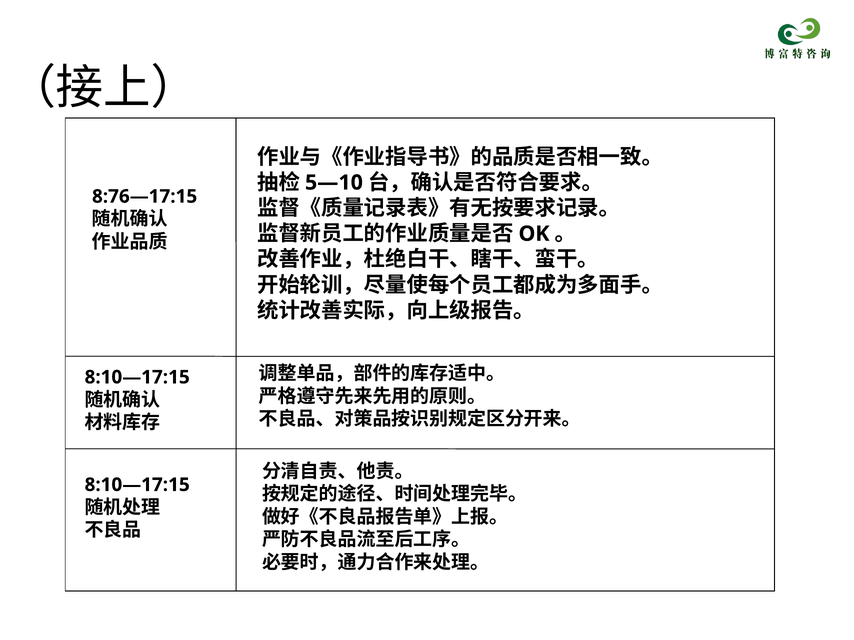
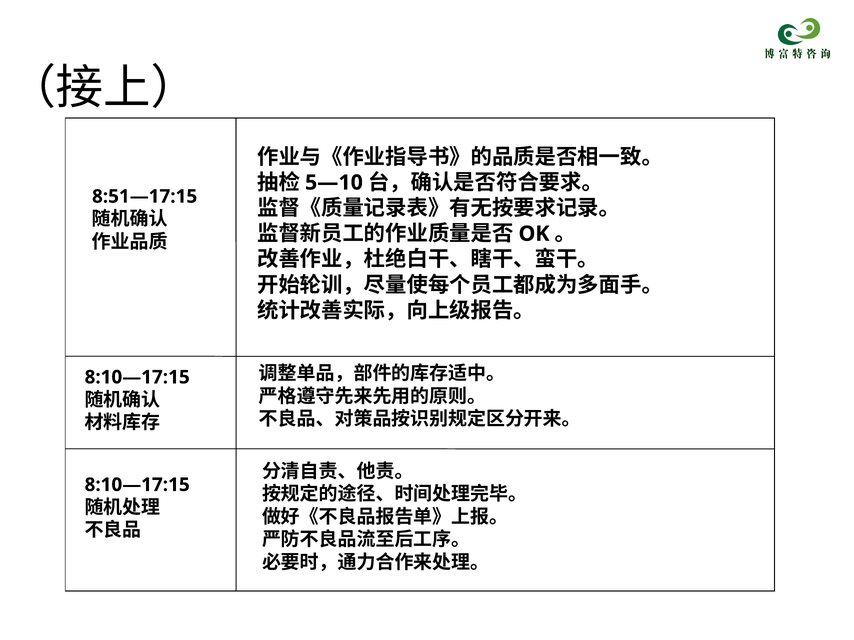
8:76—17:15: 8:76—17:15 -> 8:51—17:15
